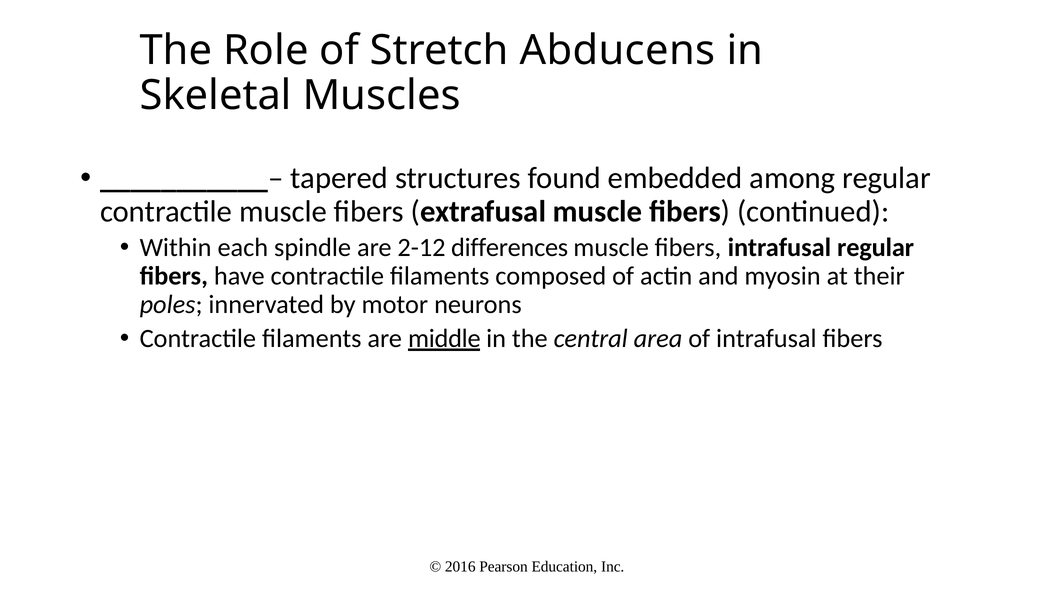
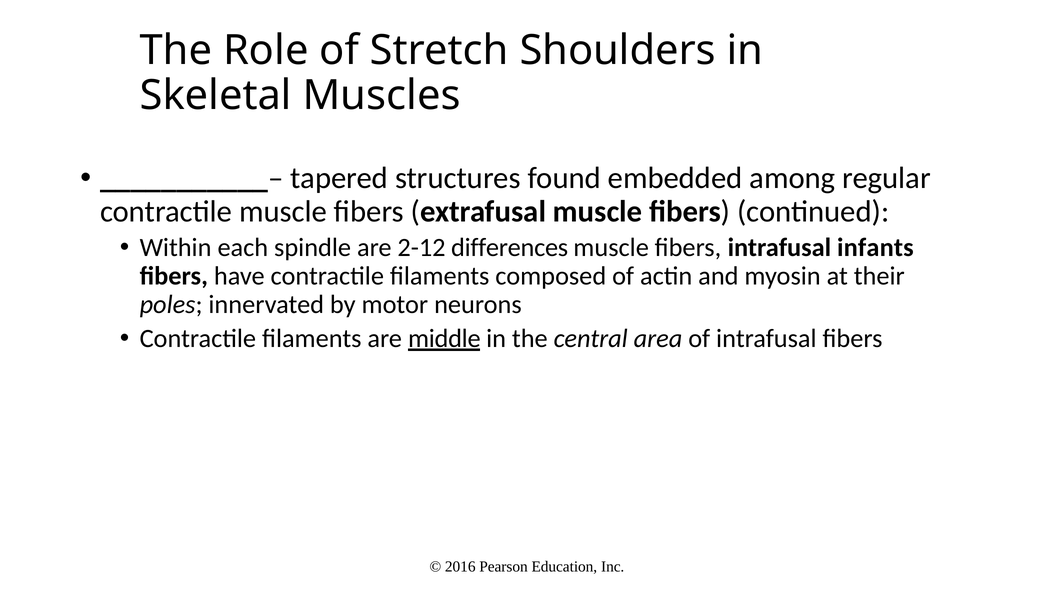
Abducens: Abducens -> Shoulders
intrafusal regular: regular -> infants
